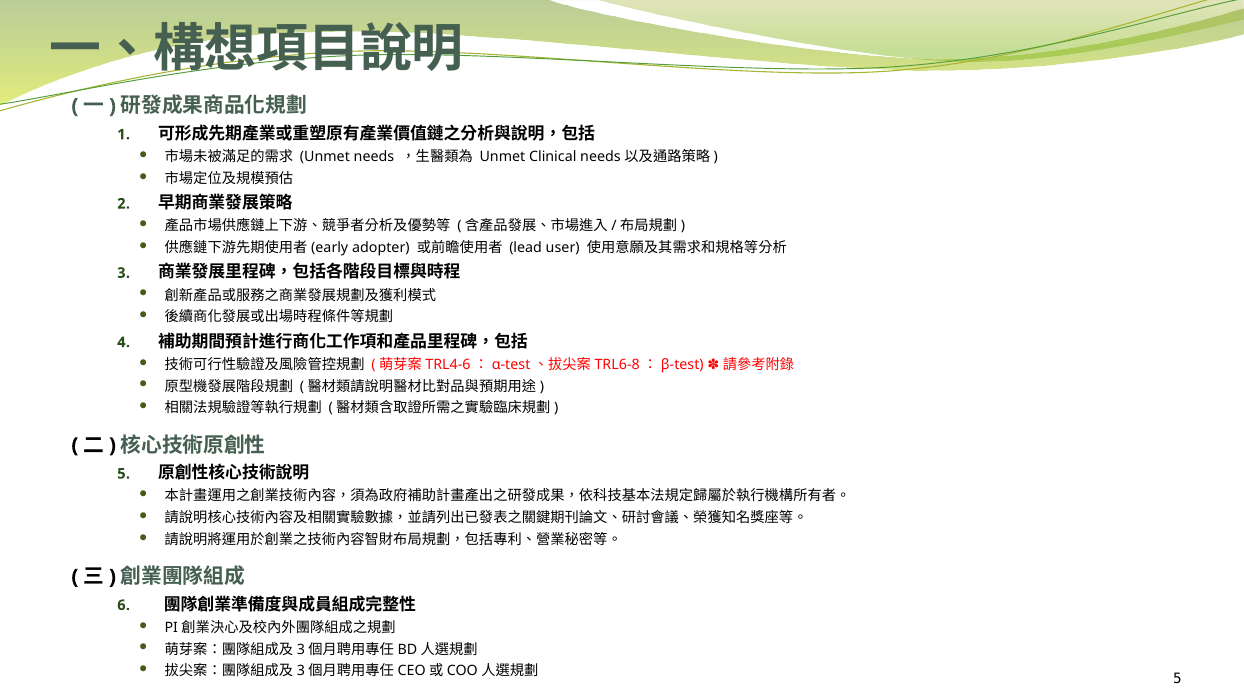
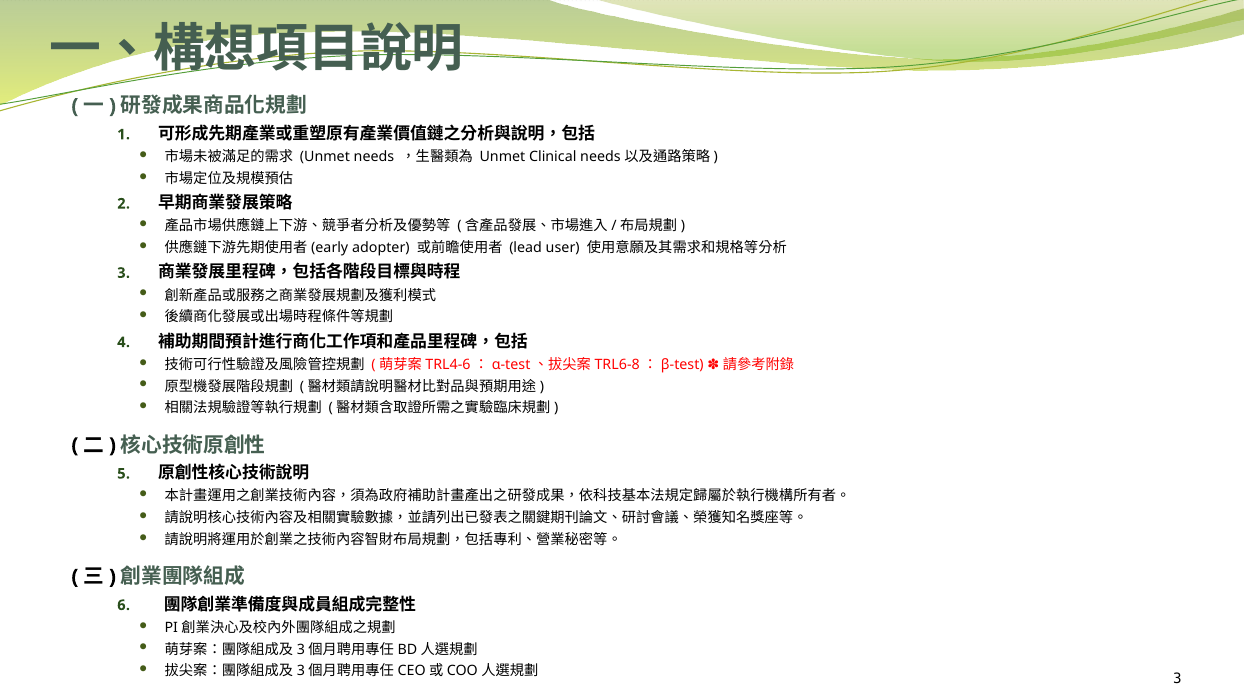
5 at (1178, 678): 5 -> 3
